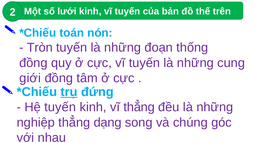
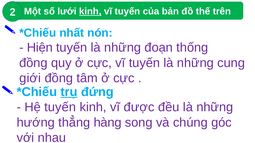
kinh at (90, 11) underline: none -> present
toán: toán -> nhất
Tròn: Tròn -> Hiện
vĩ thẳng: thẳng -> được
nghiệp: nghiệp -> hướng
dạng: dạng -> hàng
